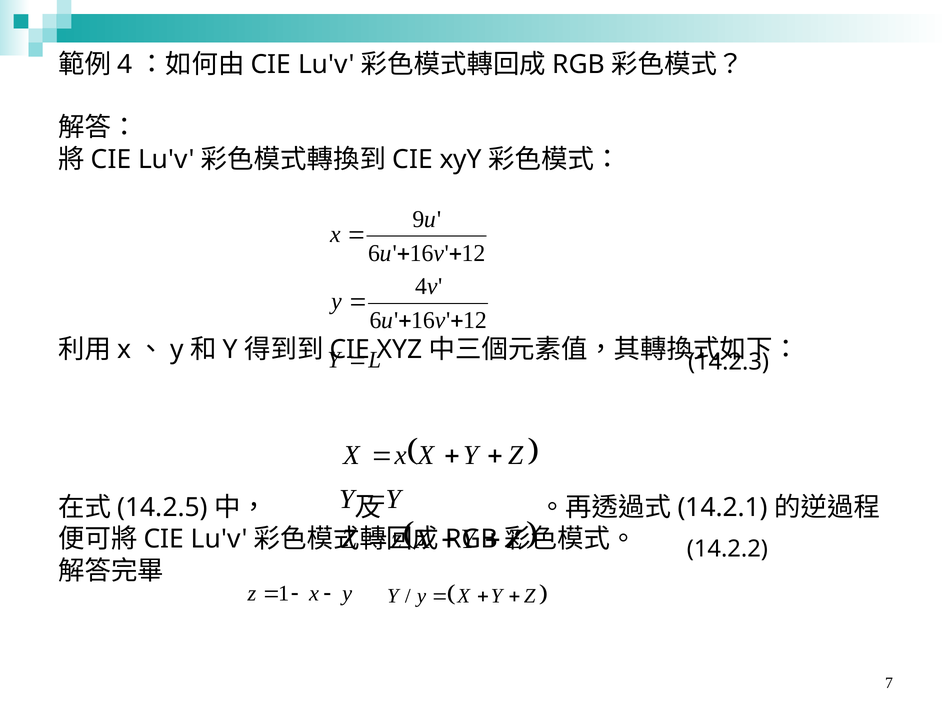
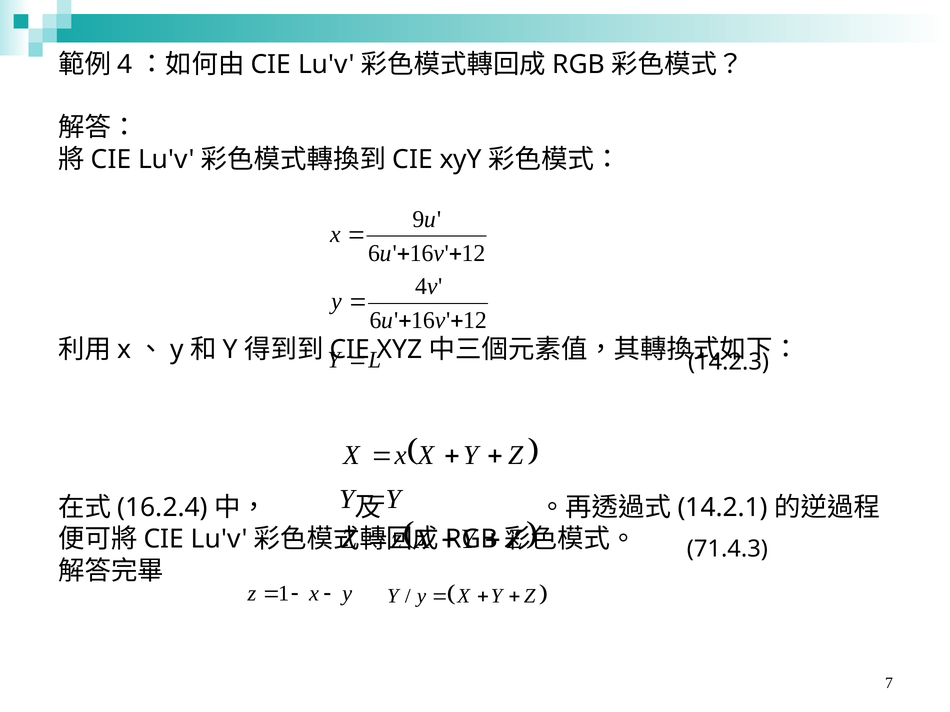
14.2.5: 14.2.5 -> 16.2.4
14.2.2: 14.2.2 -> 71.4.3
